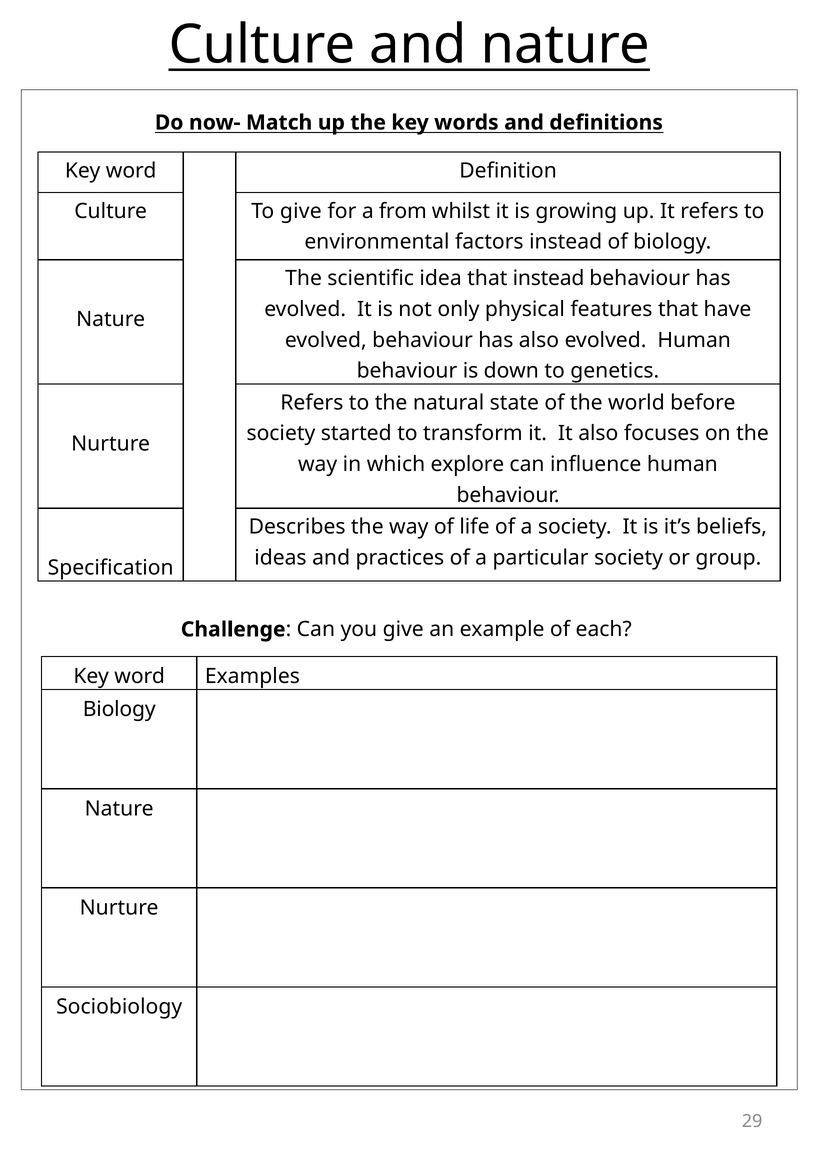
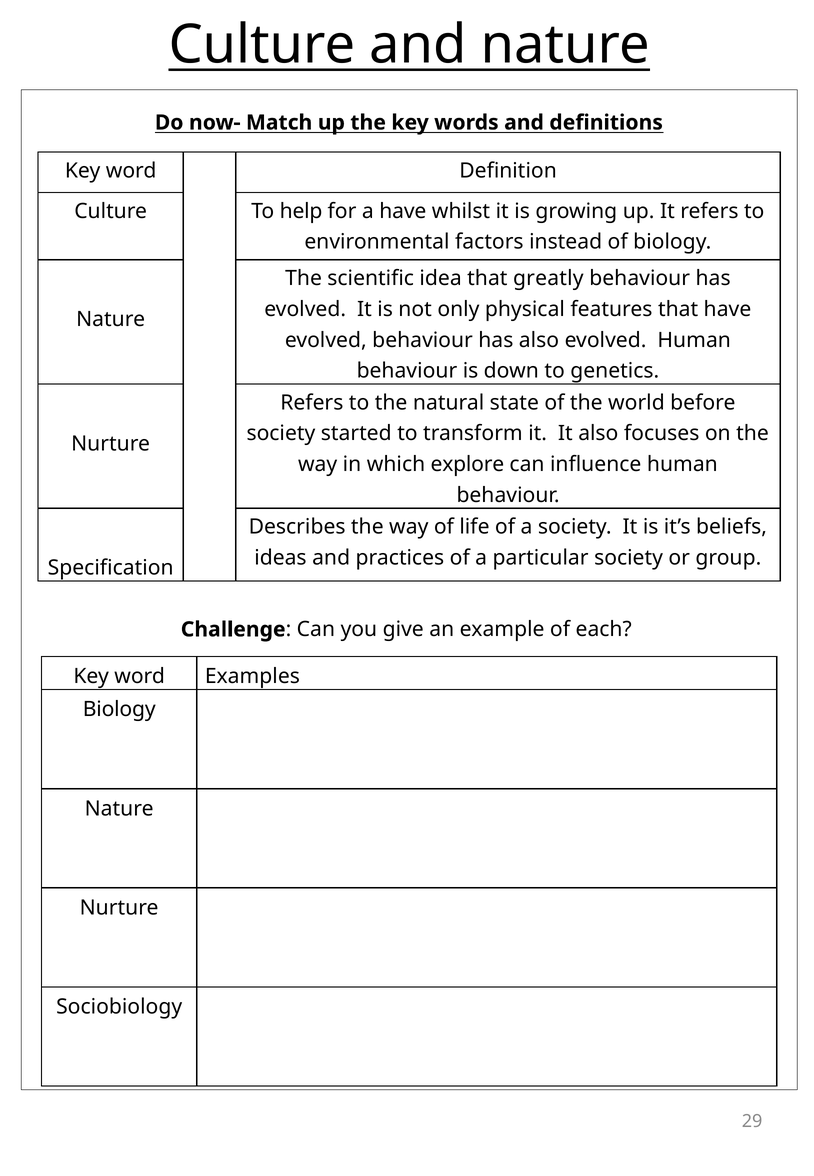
To give: give -> help
a from: from -> have
that instead: instead -> greatly
